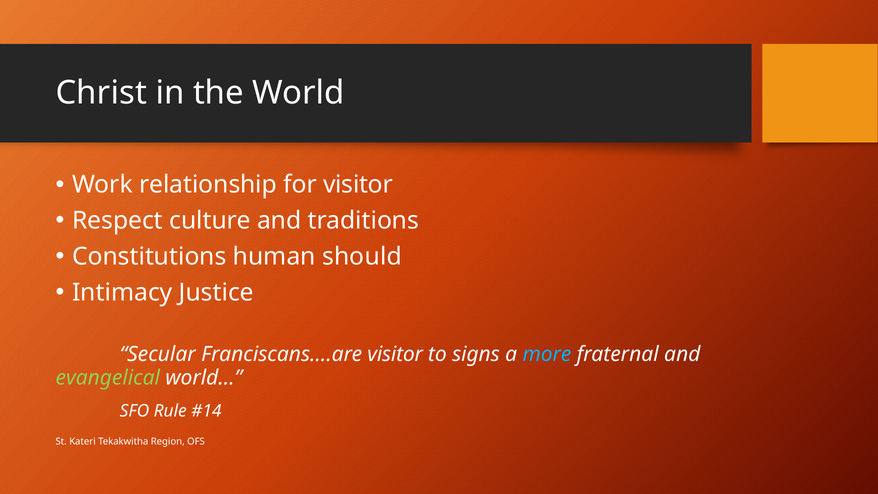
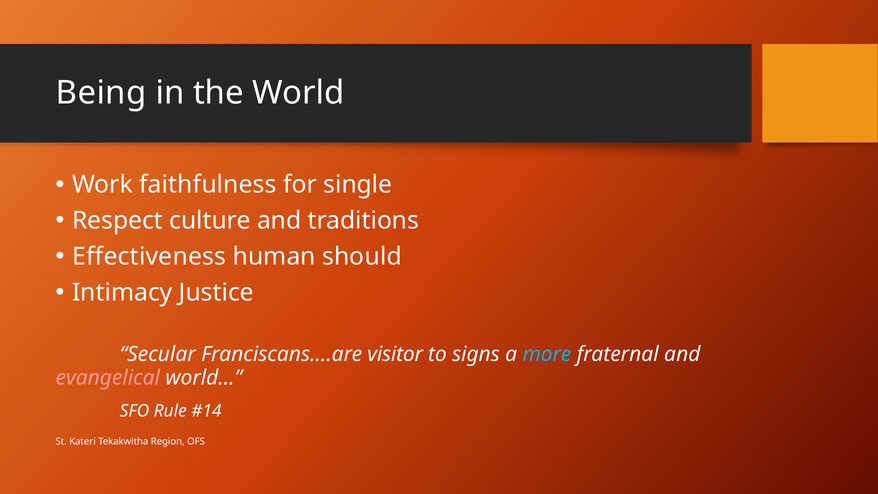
Christ: Christ -> Being
relationship: relationship -> faithfulness
for visitor: visitor -> single
Constitutions: Constitutions -> Effectiveness
evangelical colour: light green -> pink
